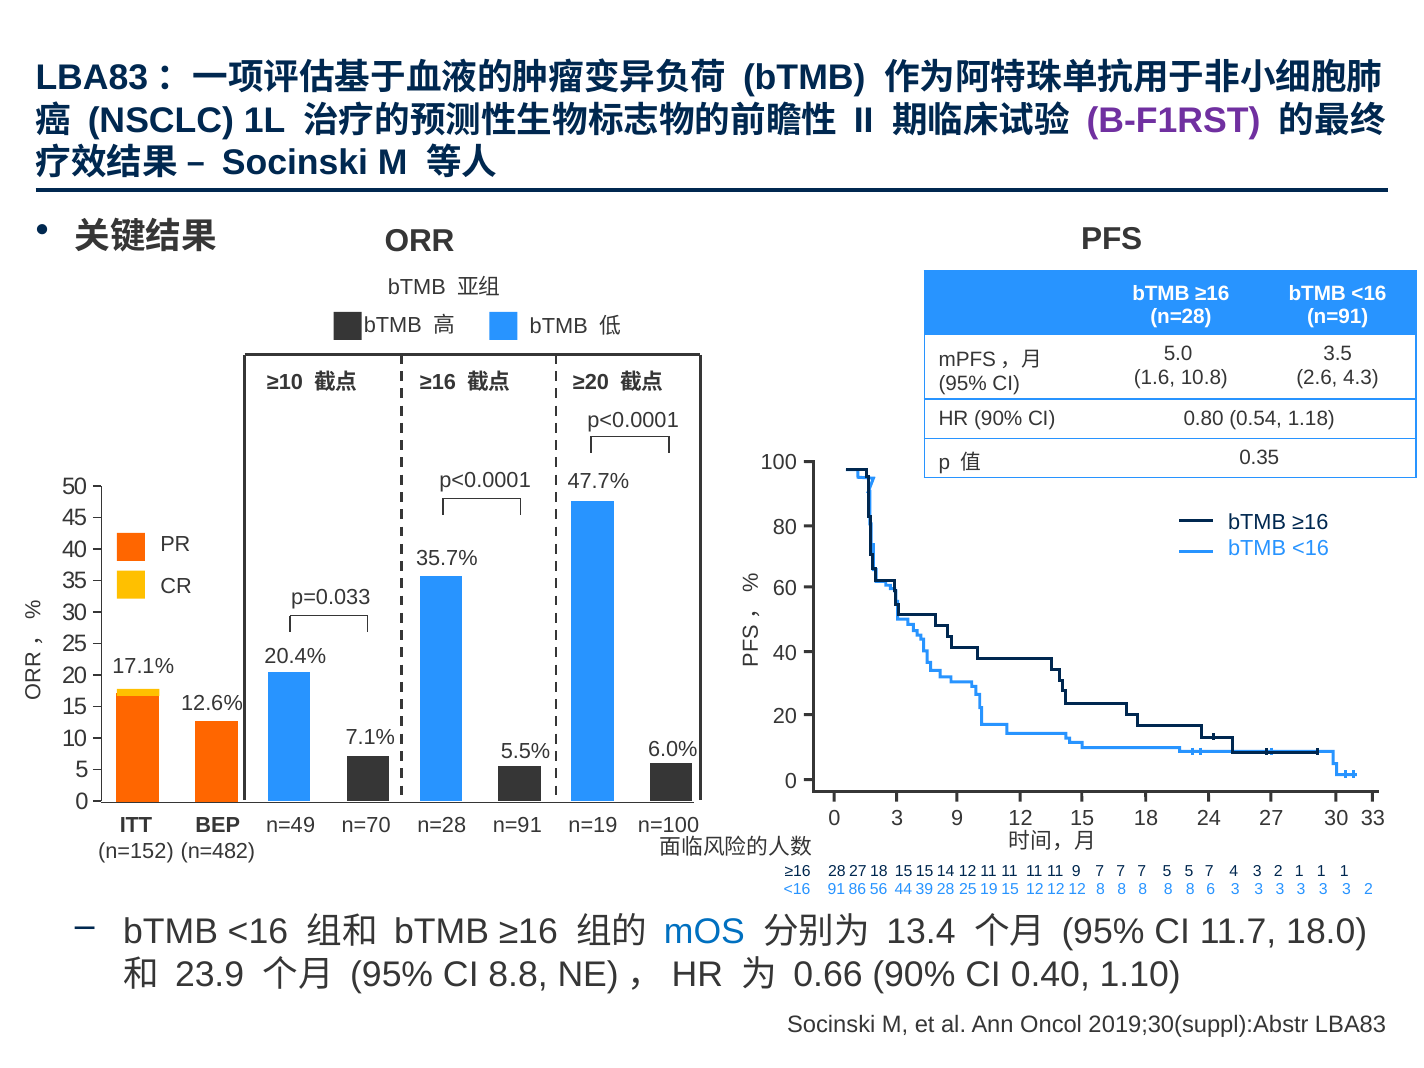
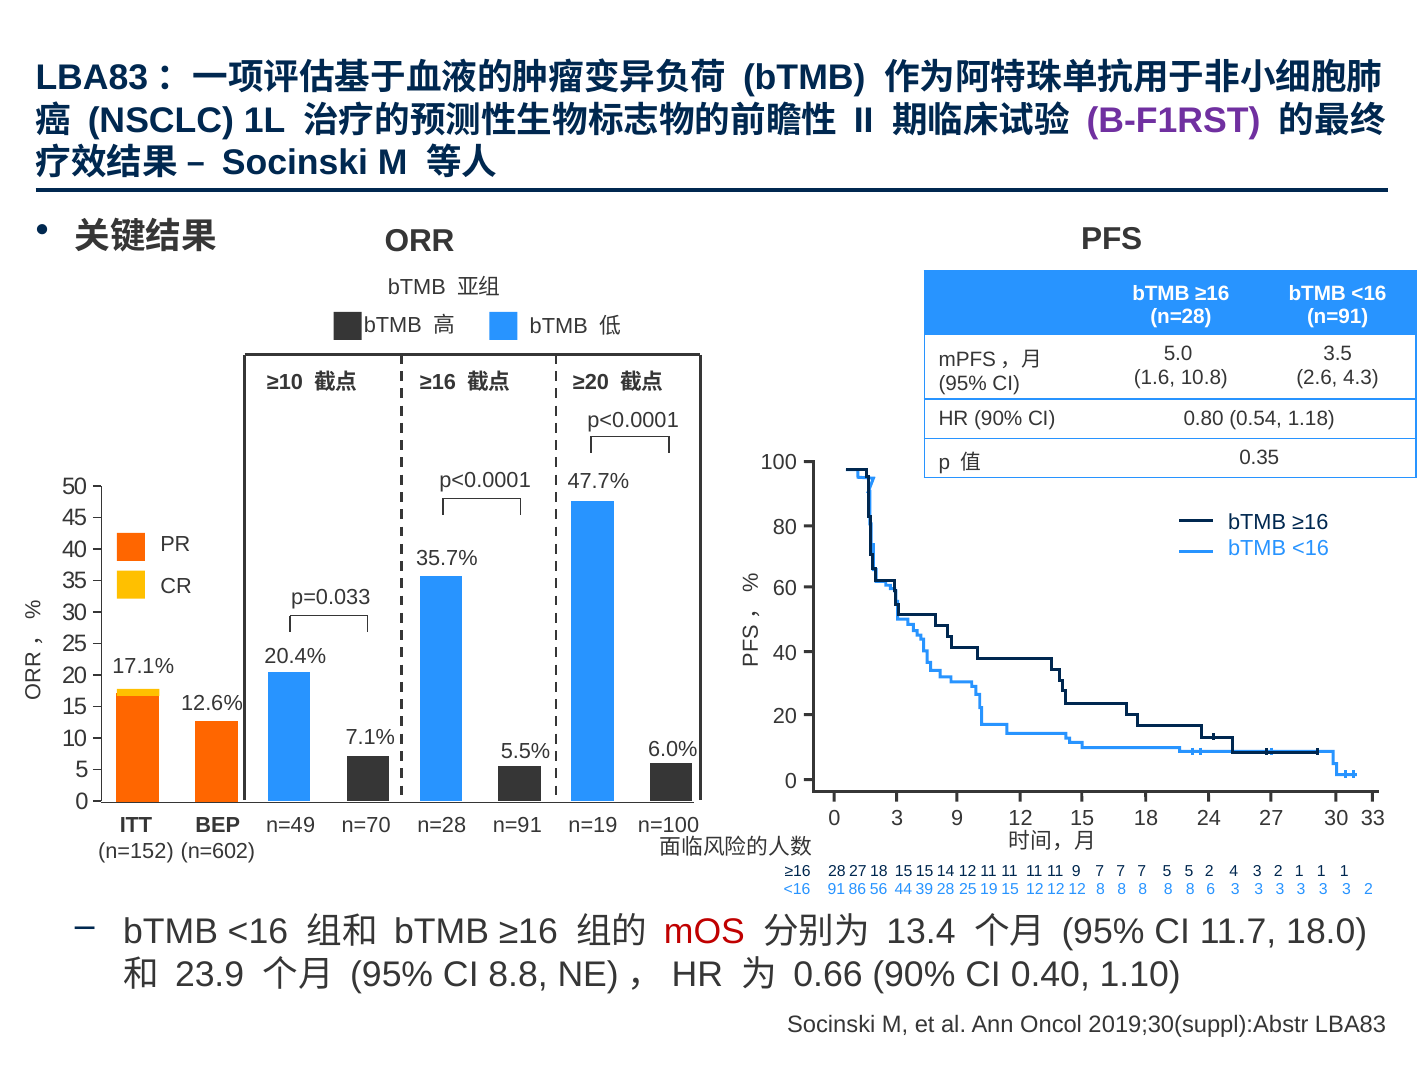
n=482: n=482 -> n=602
5 7: 7 -> 2
mOS colour: blue -> red
